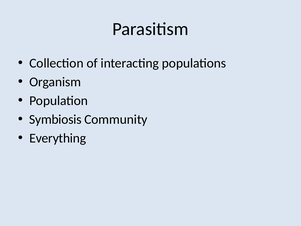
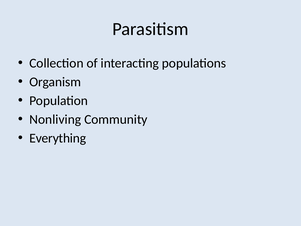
Symbiosis: Symbiosis -> Nonliving
